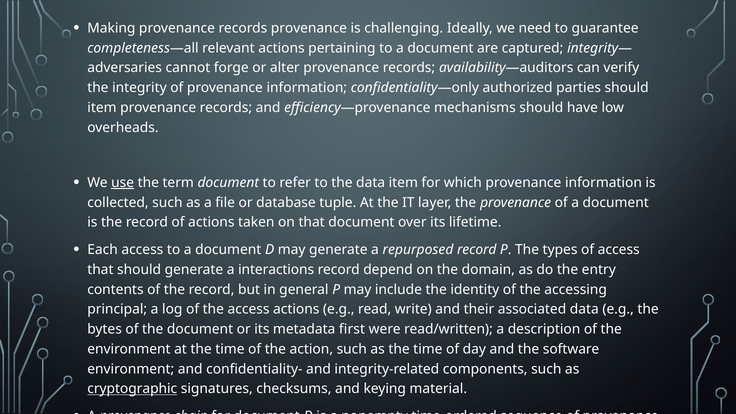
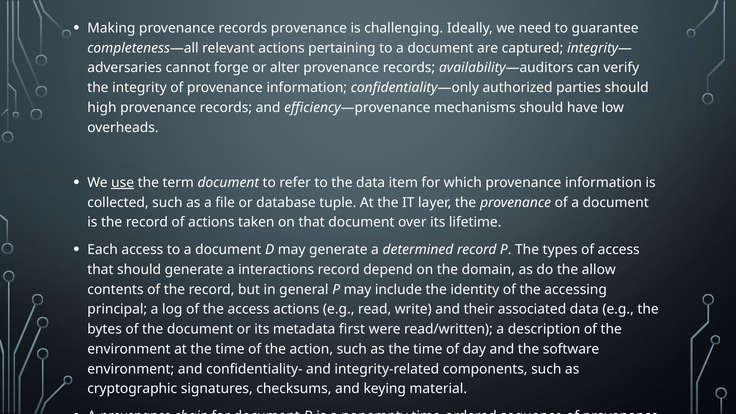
item at (102, 108): item -> high
repurposed: repurposed -> determined
entry: entry -> allow
cryptographic underline: present -> none
